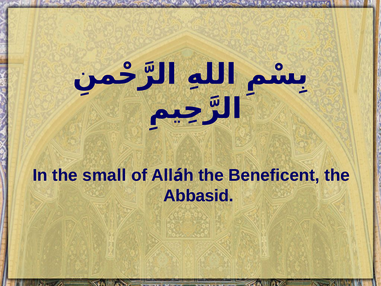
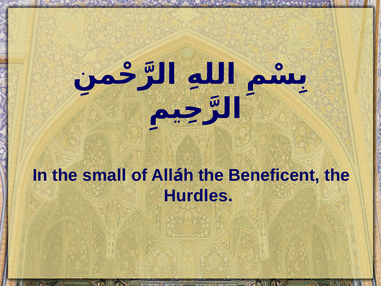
Abbasid: Abbasid -> Hurdles
